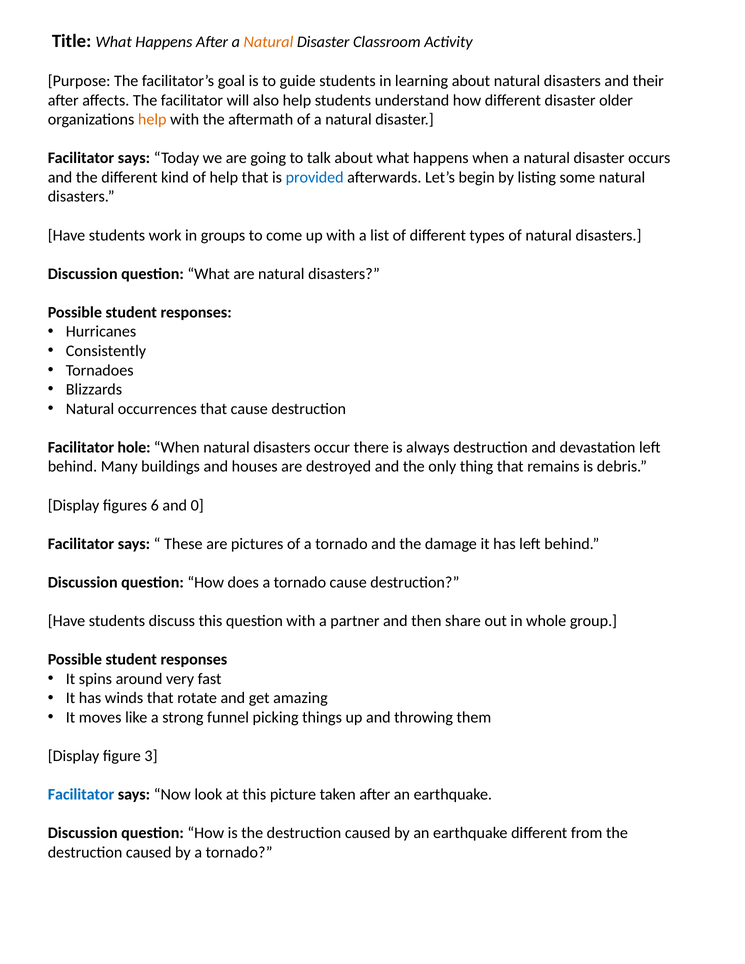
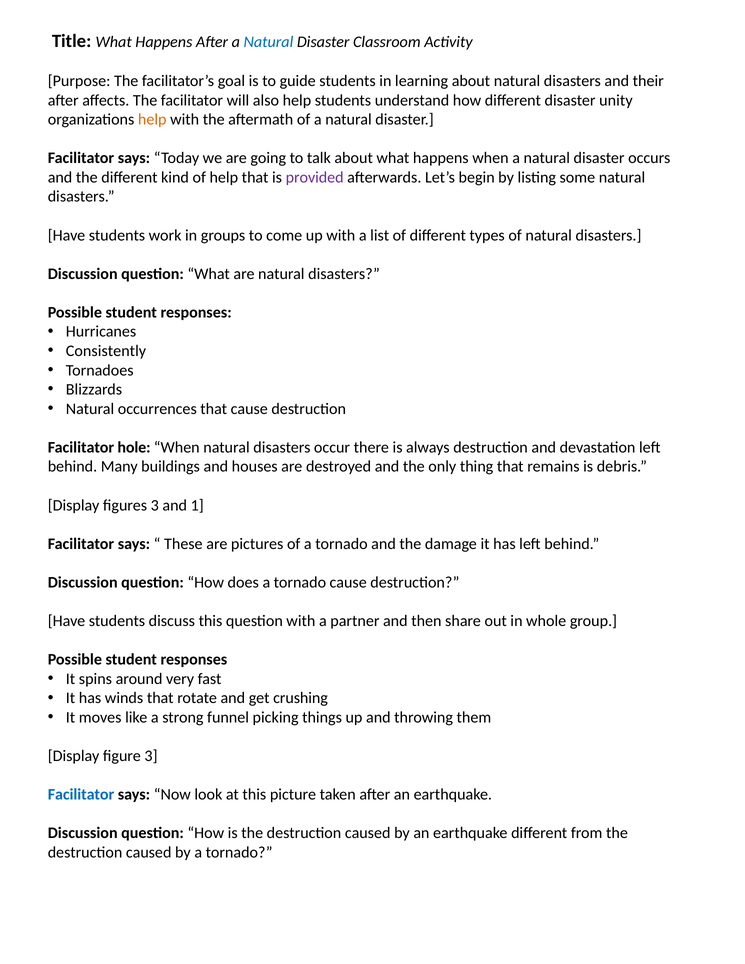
Natural at (268, 42) colour: orange -> blue
older: older -> unity
provided colour: blue -> purple
figures 6: 6 -> 3
0: 0 -> 1
amazing: amazing -> crushing
